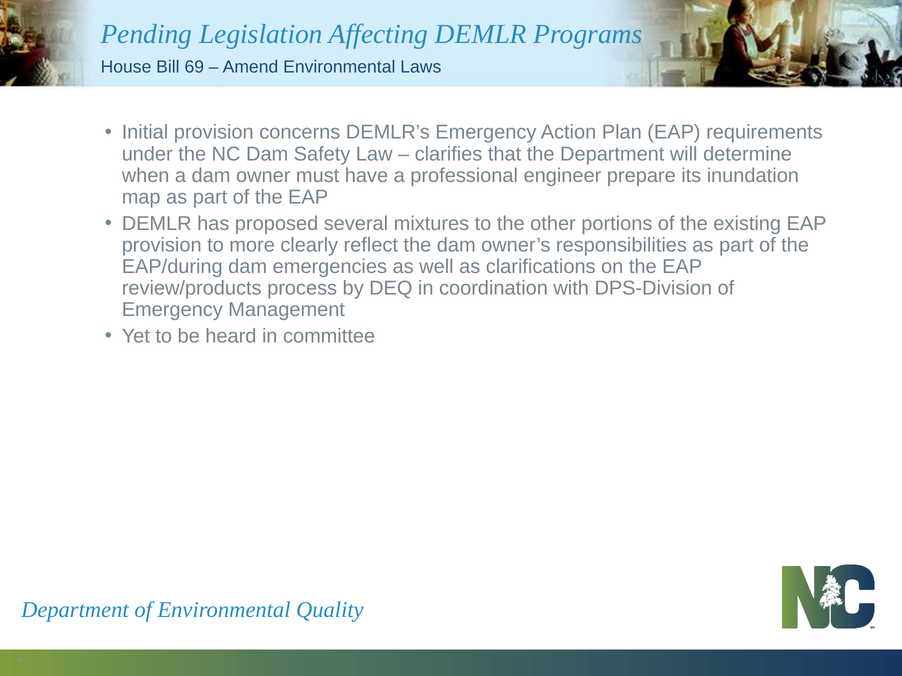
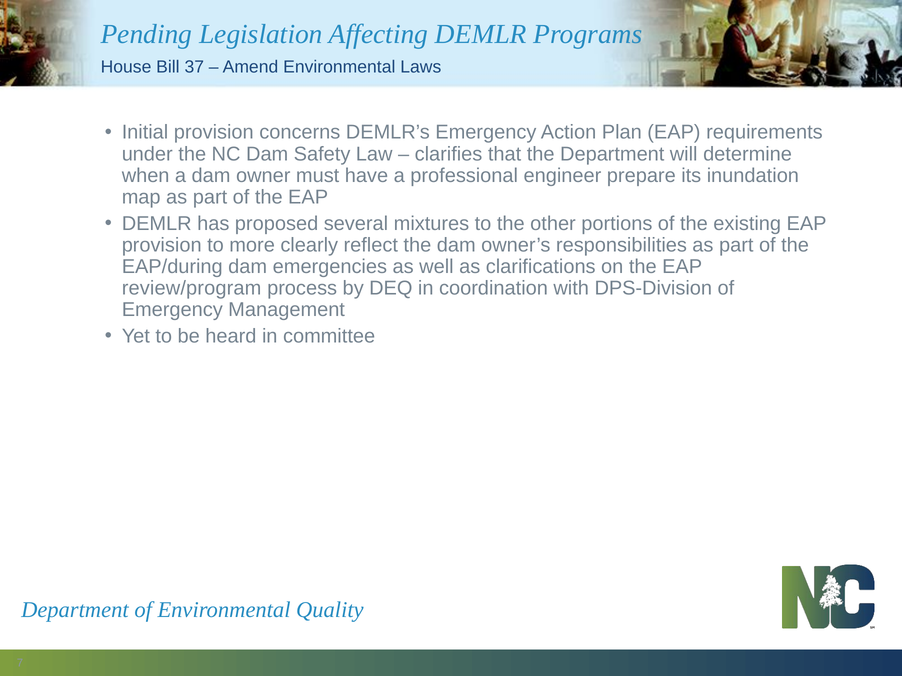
69: 69 -> 37
review/products: review/products -> review/program
